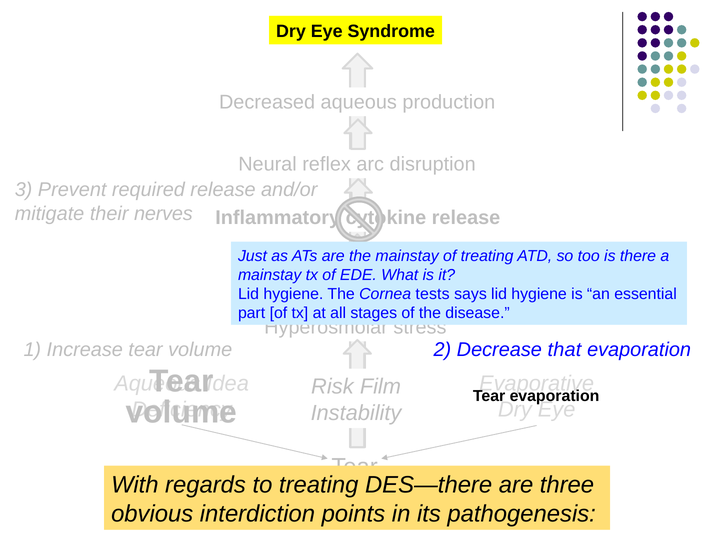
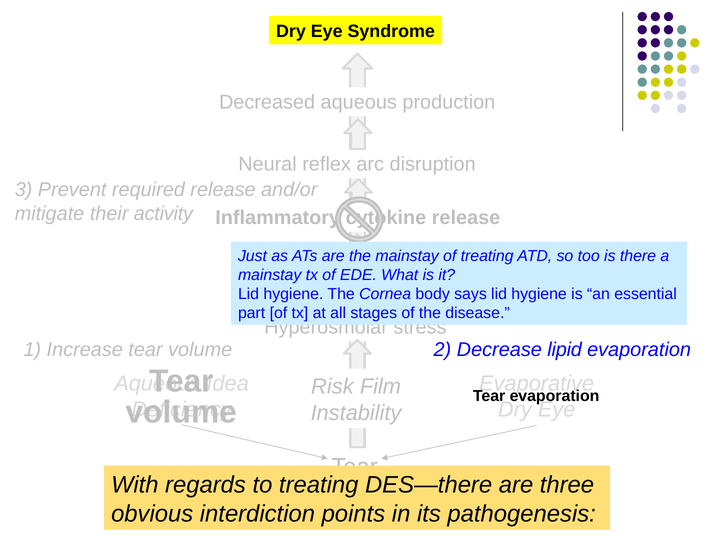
nerves: nerves -> activity
tests: tests -> body
that: that -> lipid
